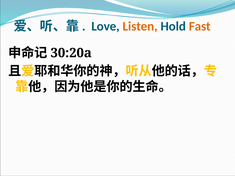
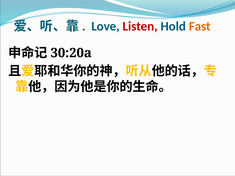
Listen colour: orange -> red
